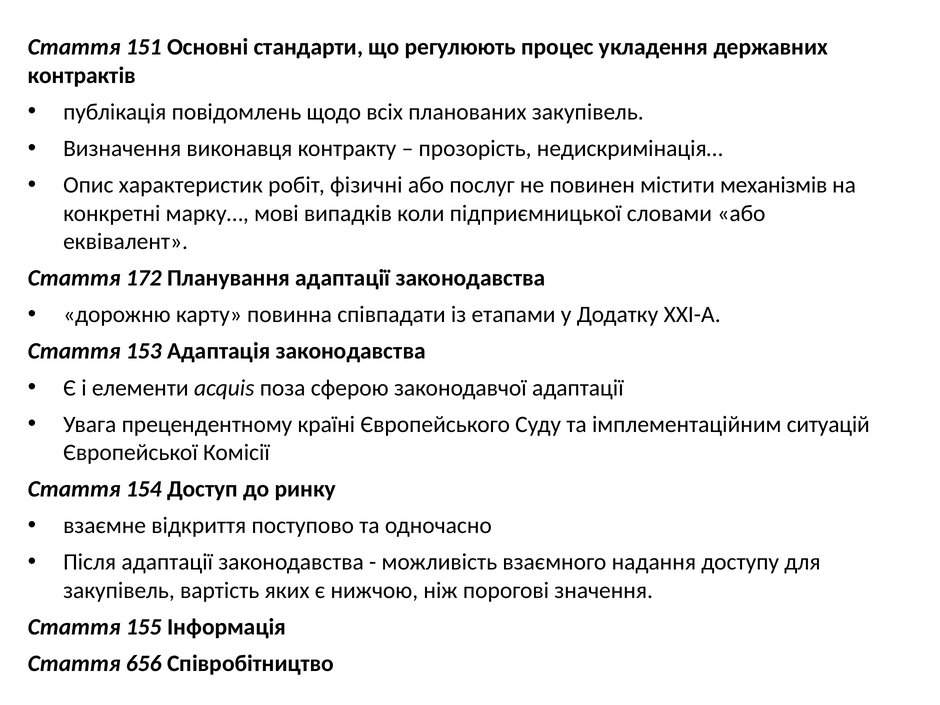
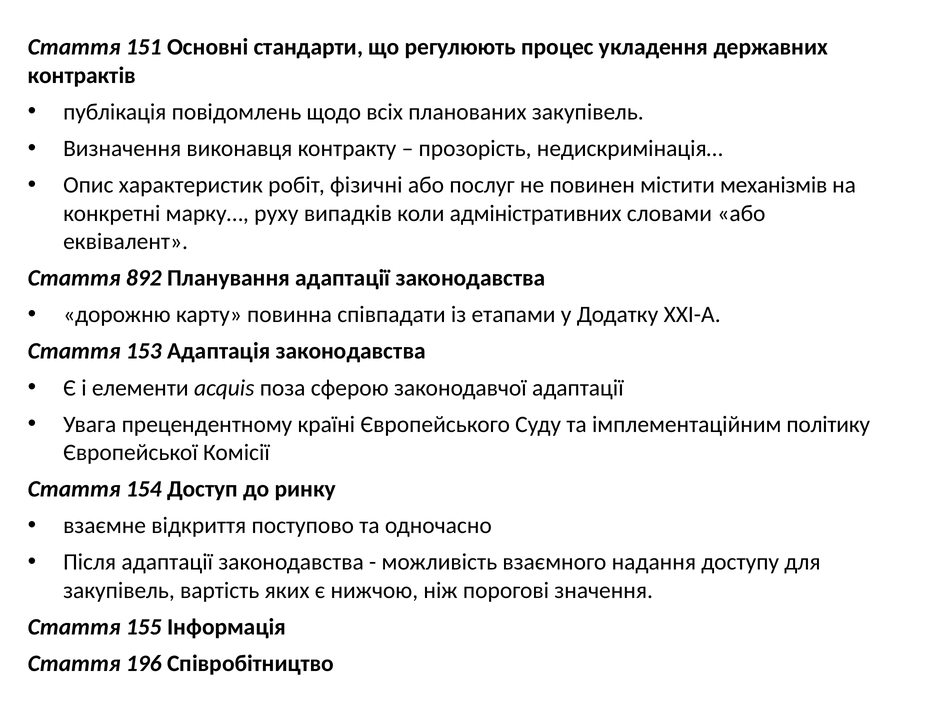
мові: мові -> руху
підприємницької: підприємницької -> адміністративних
172: 172 -> 892
ситуацій: ситуацій -> політику
656: 656 -> 196
